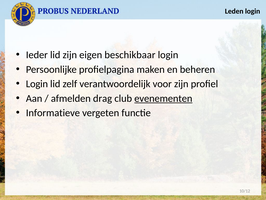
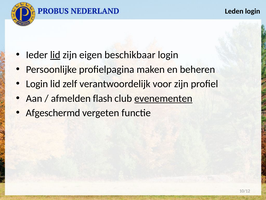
lid at (55, 55) underline: none -> present
drag: drag -> flash
Informatieve: Informatieve -> Afgeschermd
